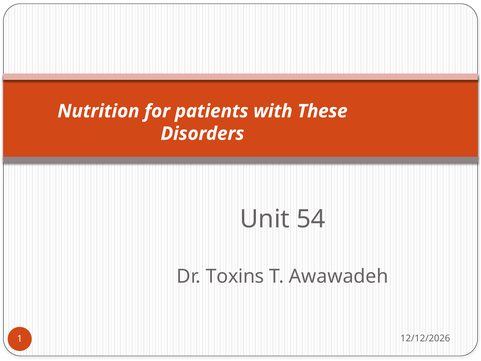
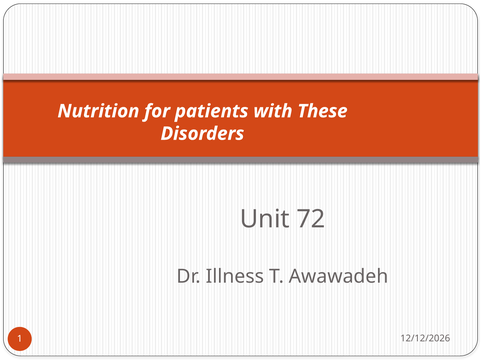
54: 54 -> 72
Toxins: Toxins -> Illness
